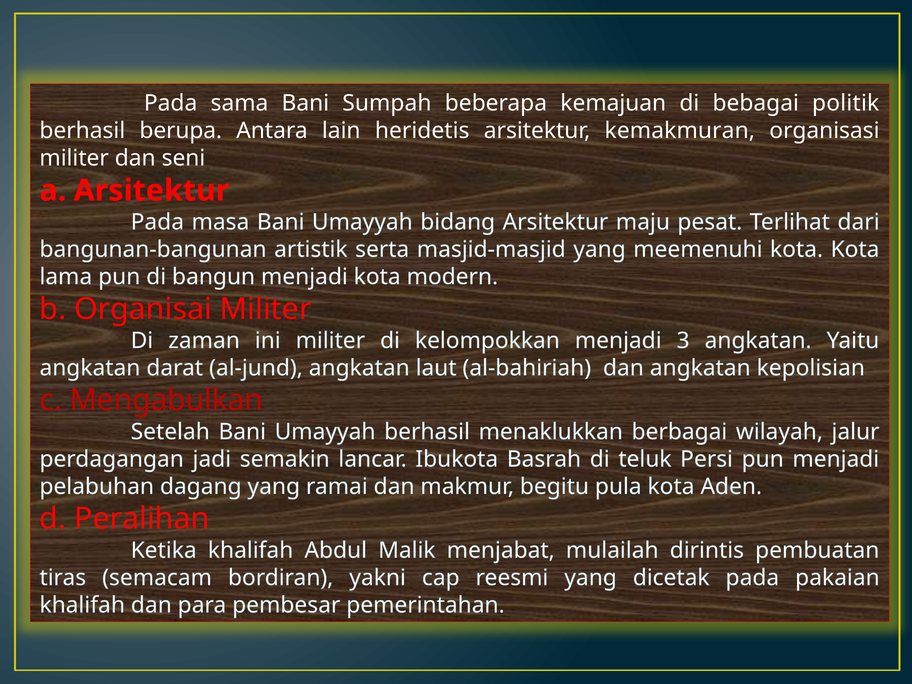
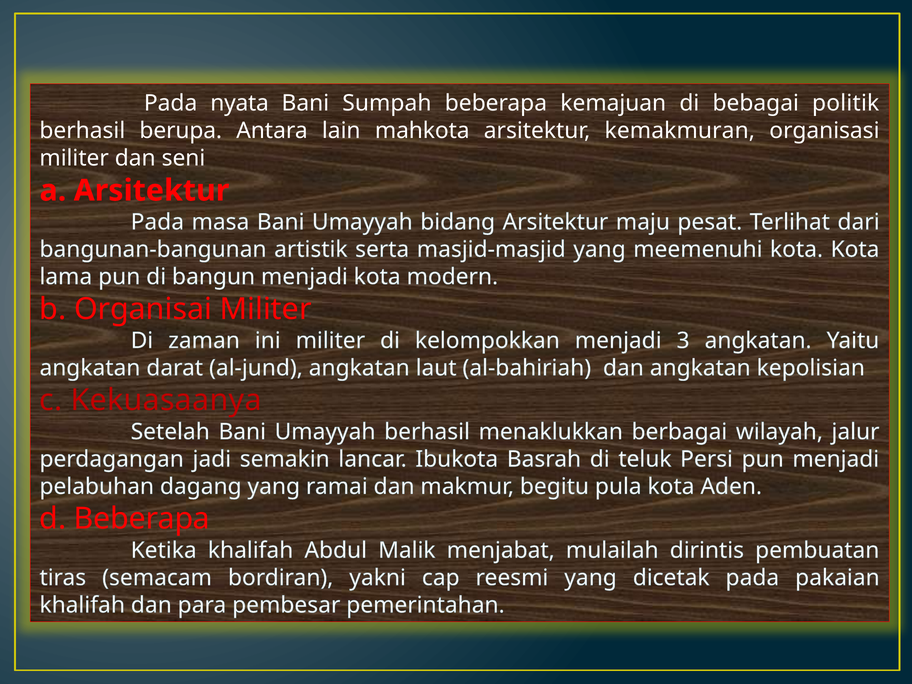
sama: sama -> nyata
heridetis: heridetis -> mahkota
Mengabulkan: Mengabulkan -> Kekuasaanya
d Peralihan: Peralihan -> Beberapa
